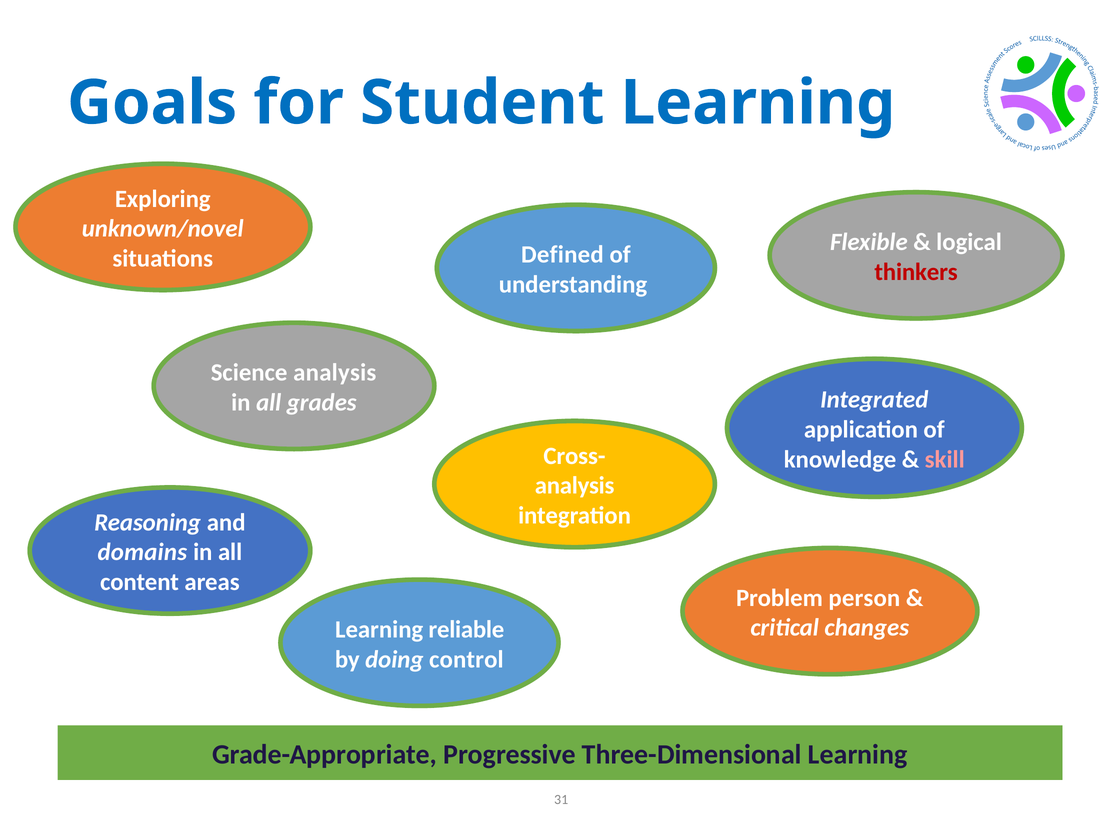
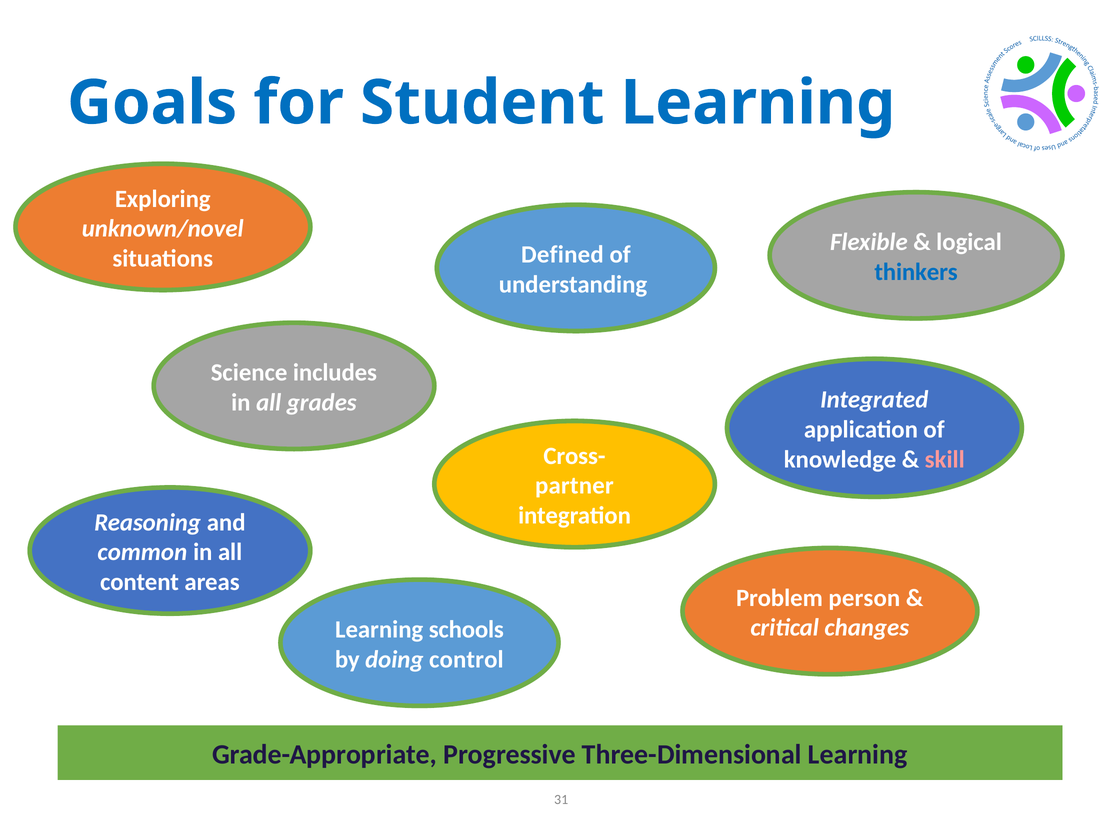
thinkers colour: red -> blue
Science analysis: analysis -> includes
analysis at (575, 486): analysis -> partner
domains: domains -> common
reliable: reliable -> schools
